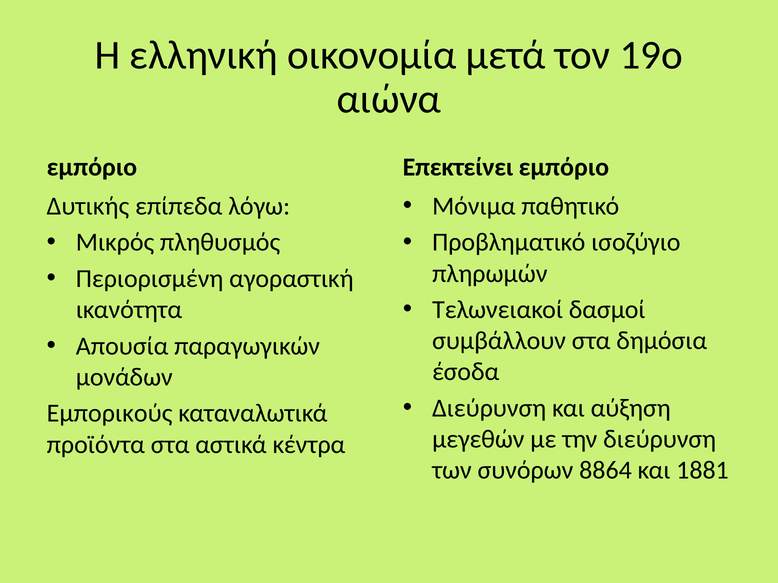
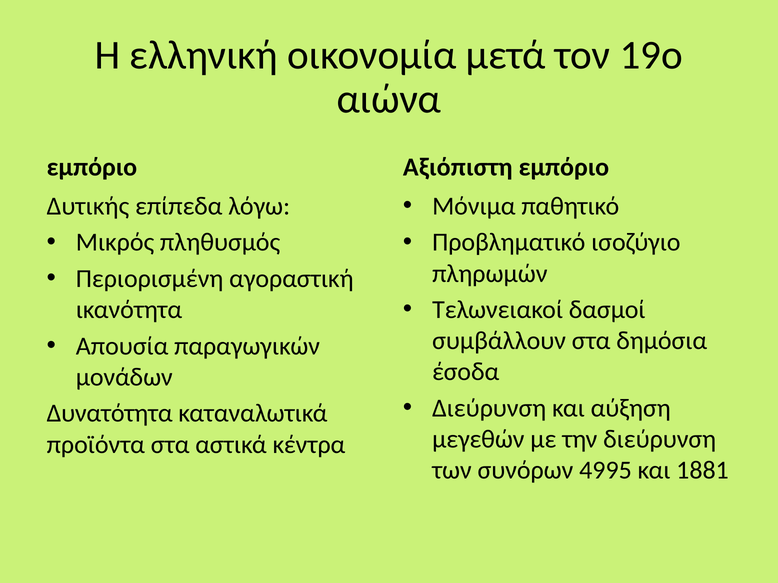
Επεκτείνει: Επεκτείνει -> Αξιόπιστη
Εμπορικούς: Εμπορικούς -> Δυνατότητα
8864: 8864 -> 4995
